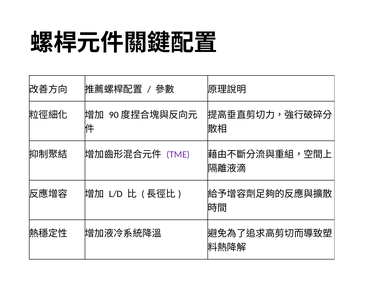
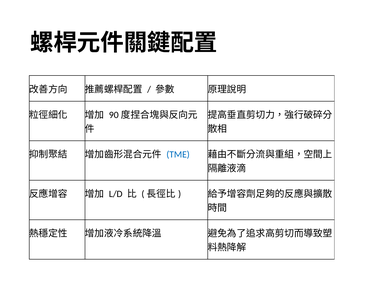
TME colour: purple -> blue
